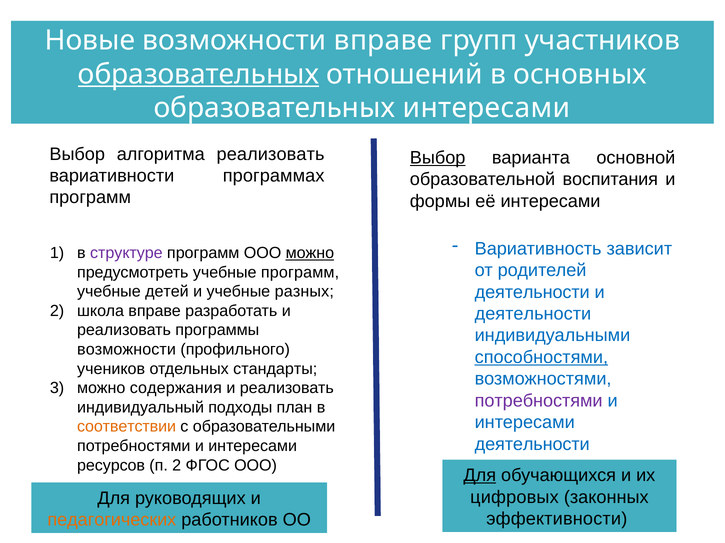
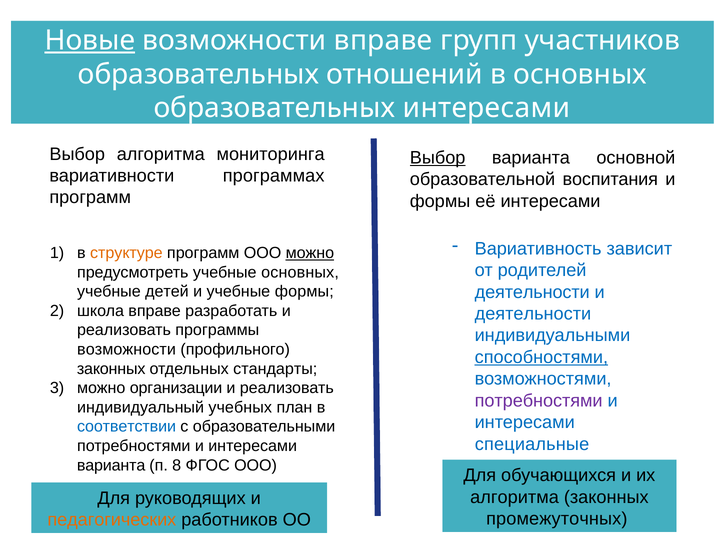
Новые underline: none -> present
образовательных at (199, 74) underline: present -> none
алгоритма реализовать: реализовать -> мониторинга
структуре colour: purple -> orange
учебные программ: программ -> основных
учебные разных: разных -> формы
учеников at (111, 369): учеников -> законных
содержания: содержания -> организации
подходы: подходы -> учебных
соответствии colour: orange -> blue
деятельности at (532, 445): деятельности -> специальные
ресурсов at (111, 466): ресурсов -> варианта
п 2: 2 -> 8
Для at (480, 476) underline: present -> none
цифровых at (514, 498): цифровых -> алгоритма
эффективности: эффективности -> промежуточных
